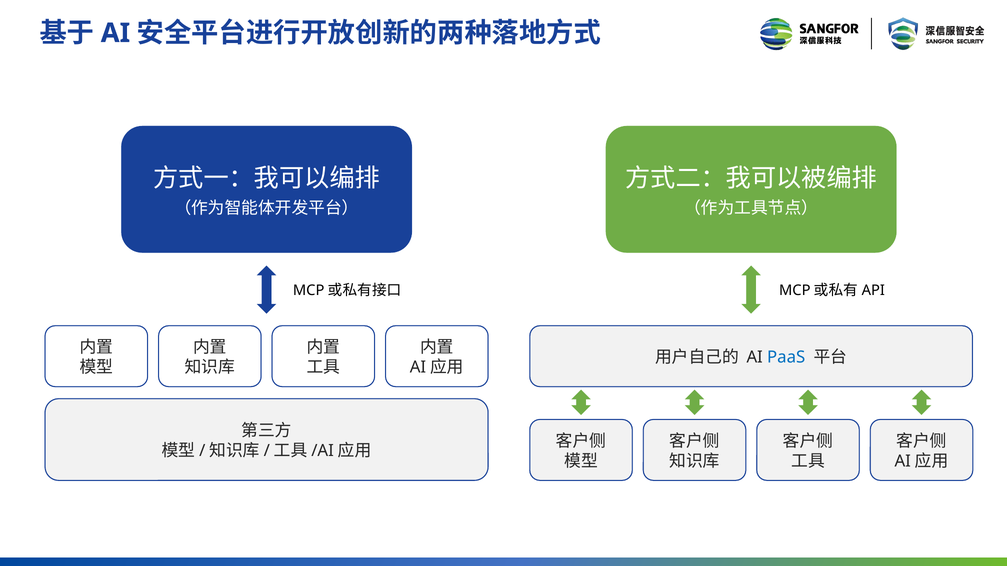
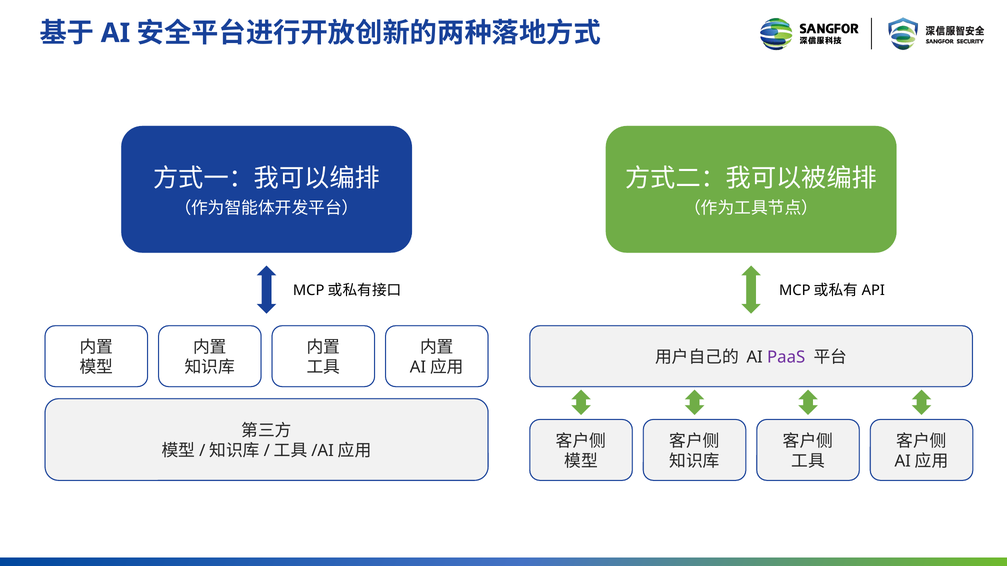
PaaS colour: blue -> purple
